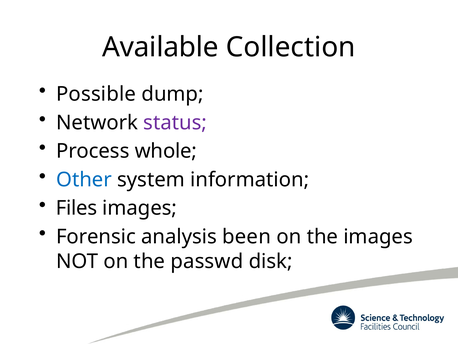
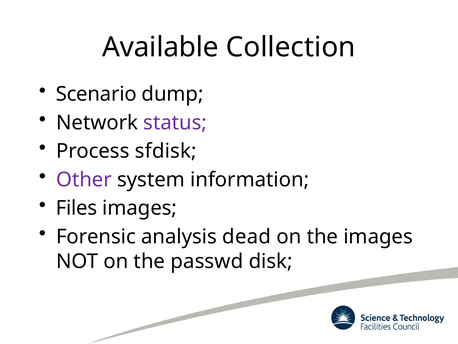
Possible: Possible -> Scenario
whole: whole -> sfdisk
Other colour: blue -> purple
been: been -> dead
